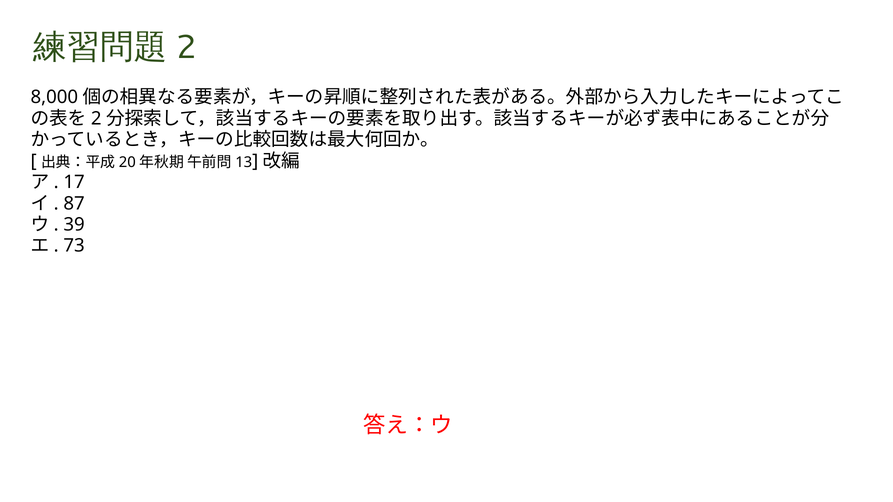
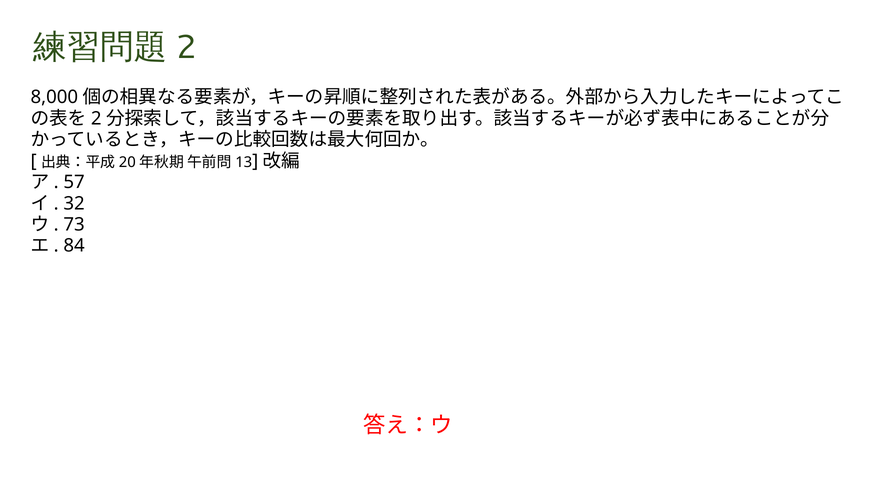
17: 17 -> 57
87: 87 -> 32
39: 39 -> 73
73: 73 -> 84
